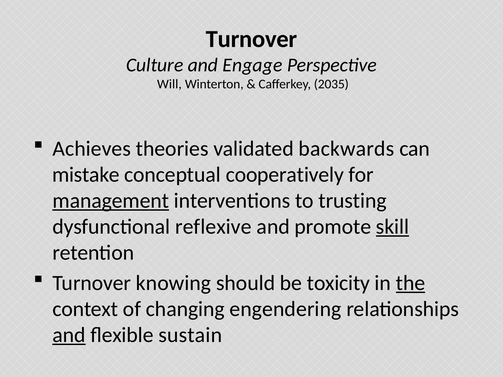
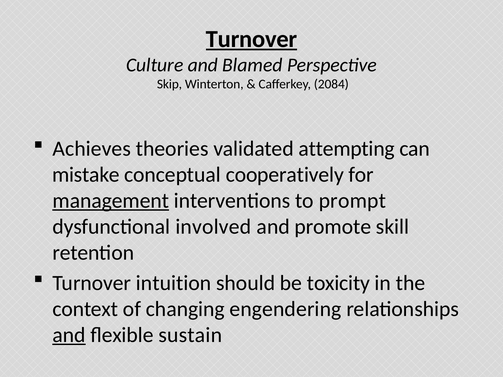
Turnover at (252, 39) underline: none -> present
Engage: Engage -> Blamed
Will: Will -> Skip
2035: 2035 -> 2084
backwards: backwards -> attempting
trusting: trusting -> prompt
reflexive: reflexive -> involved
skill underline: present -> none
knowing: knowing -> intuition
the underline: present -> none
